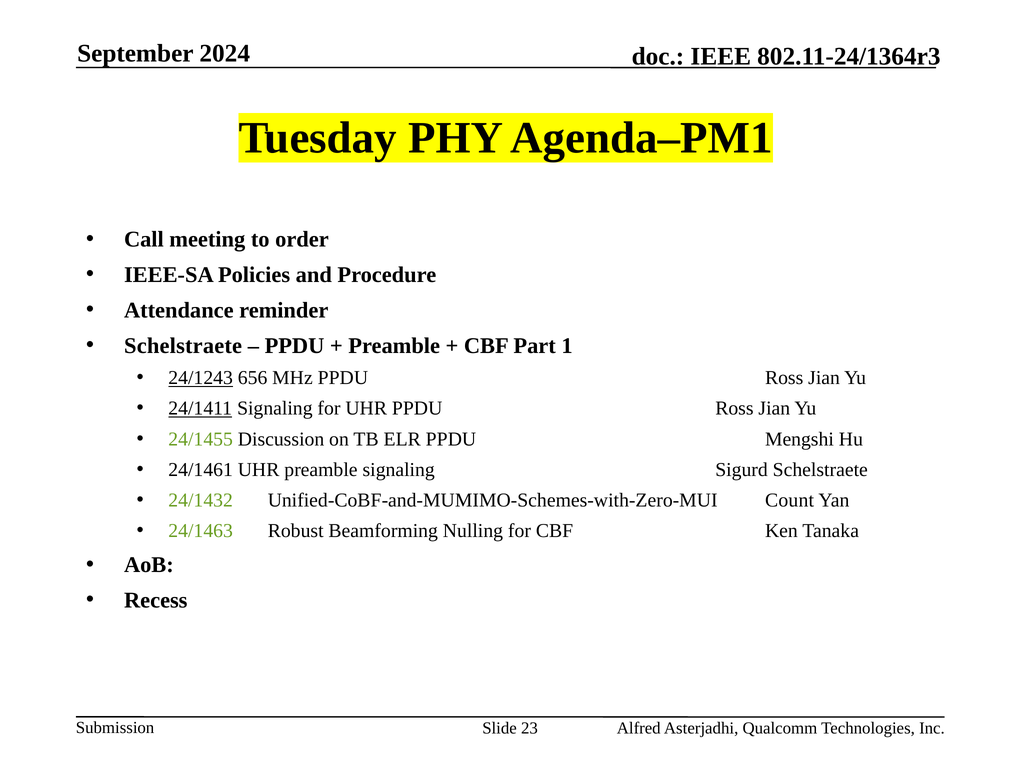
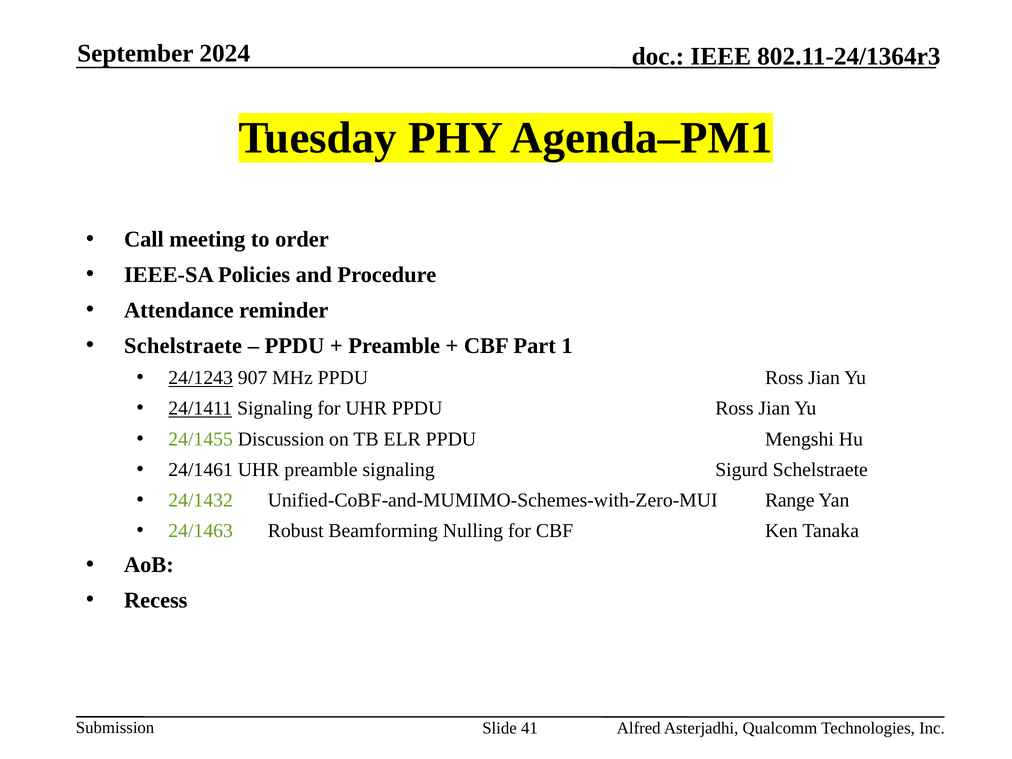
656: 656 -> 907
Count: Count -> Range
23: 23 -> 41
